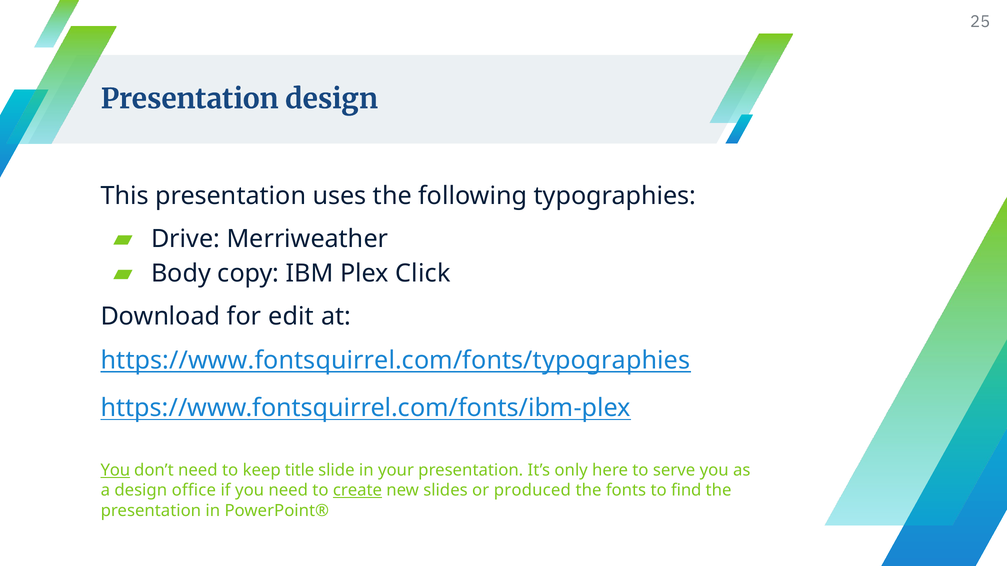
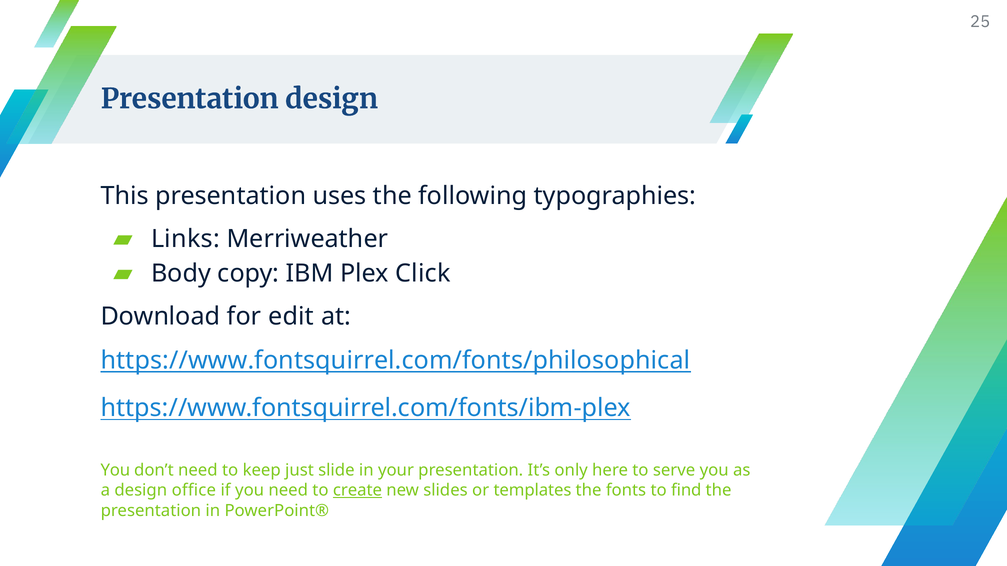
Drive: Drive -> Links
https://www.fontsquirrel.com/fonts/typographies: https://www.fontsquirrel.com/fonts/typographies -> https://www.fontsquirrel.com/fonts/philosophical
You at (115, 471) underline: present -> none
title: title -> just
produced: produced -> templates
